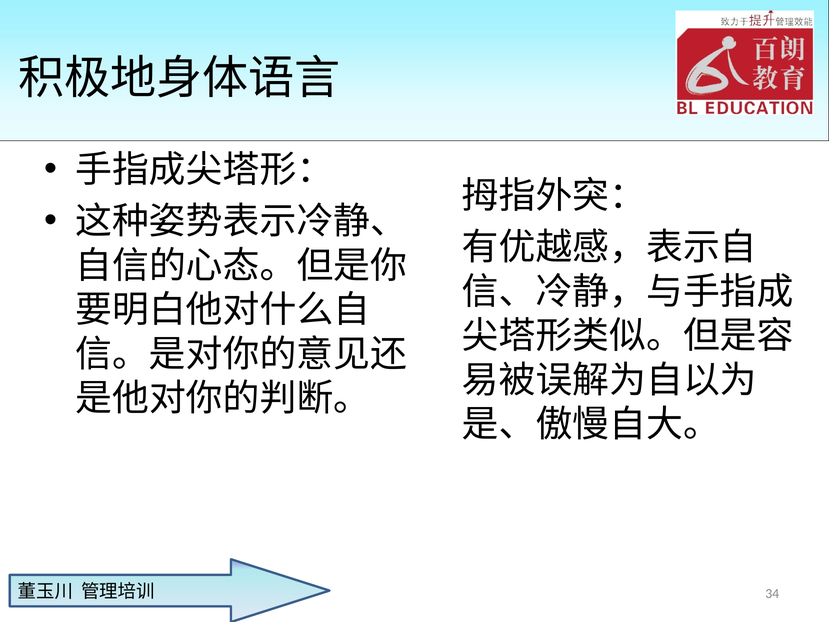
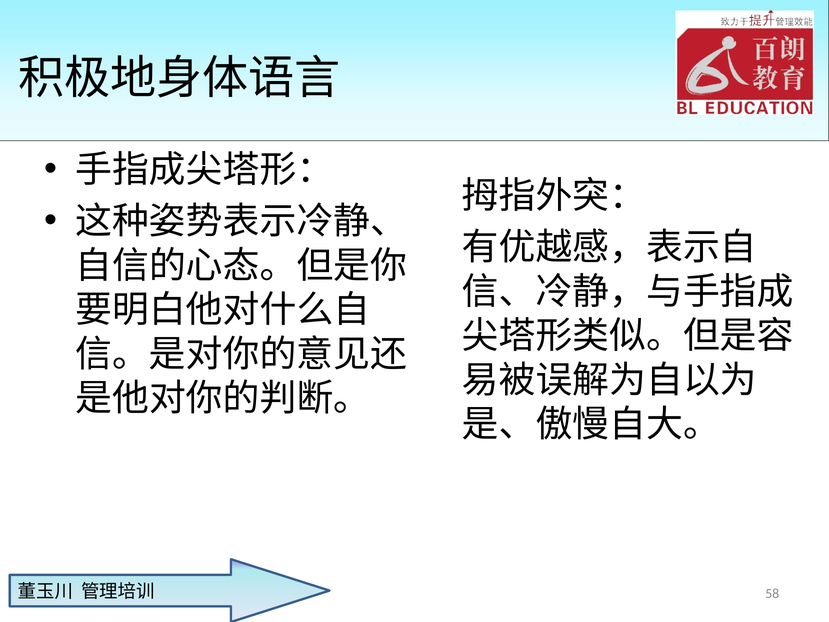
34: 34 -> 58
